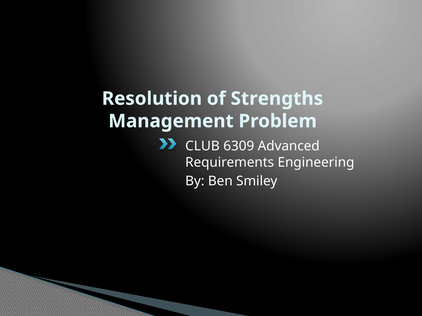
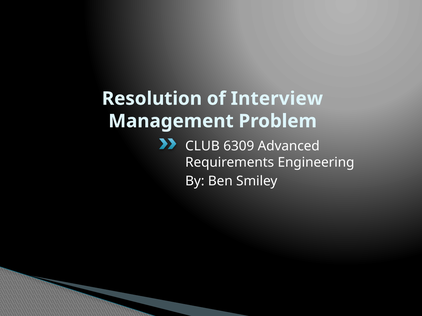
Strengths: Strengths -> Interview
